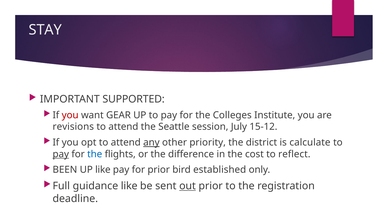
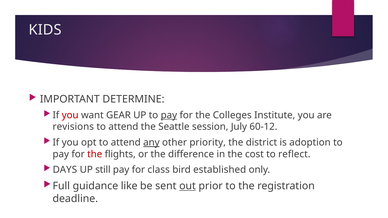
STAY: STAY -> KIDS
SUPPORTED: SUPPORTED -> DETERMINE
pay at (169, 115) underline: none -> present
15-12: 15-12 -> 60-12
calculate: calculate -> adoption
pay at (61, 154) underline: present -> none
the at (95, 154) colour: blue -> red
BEEN: BEEN -> DAYS
UP like: like -> still
for prior: prior -> class
